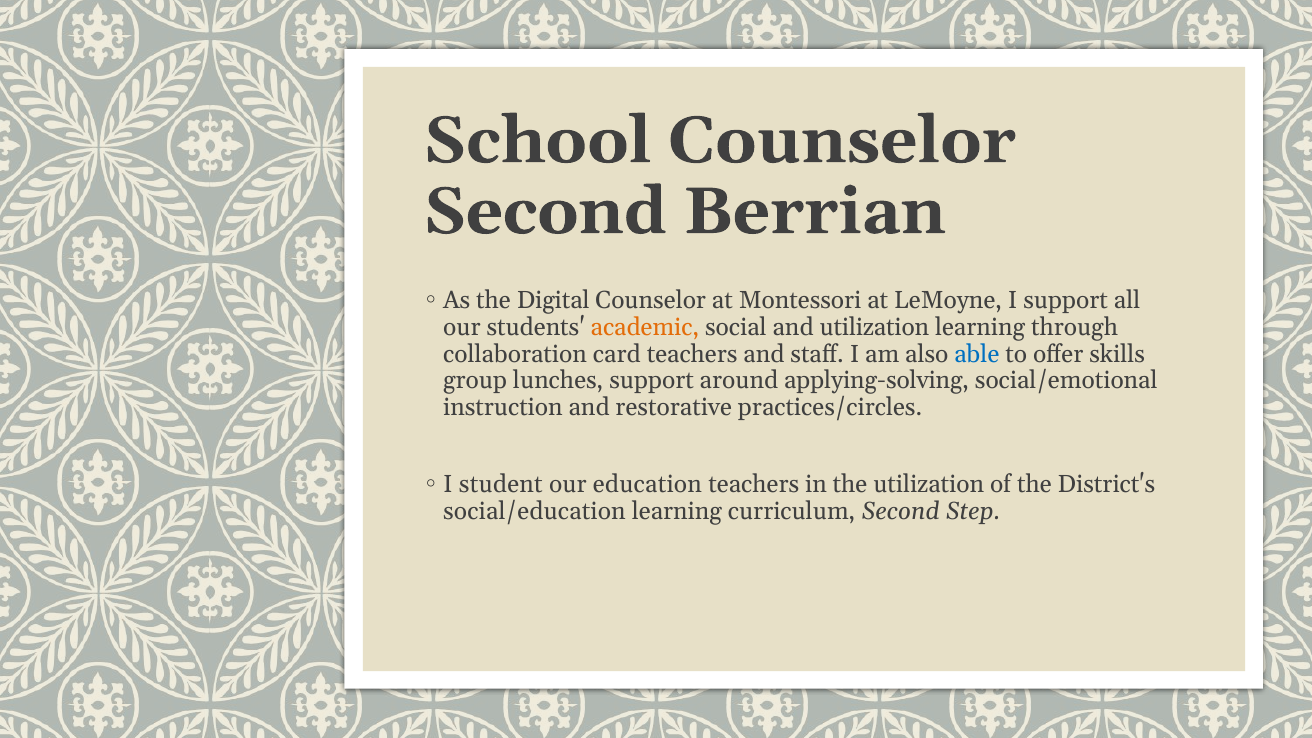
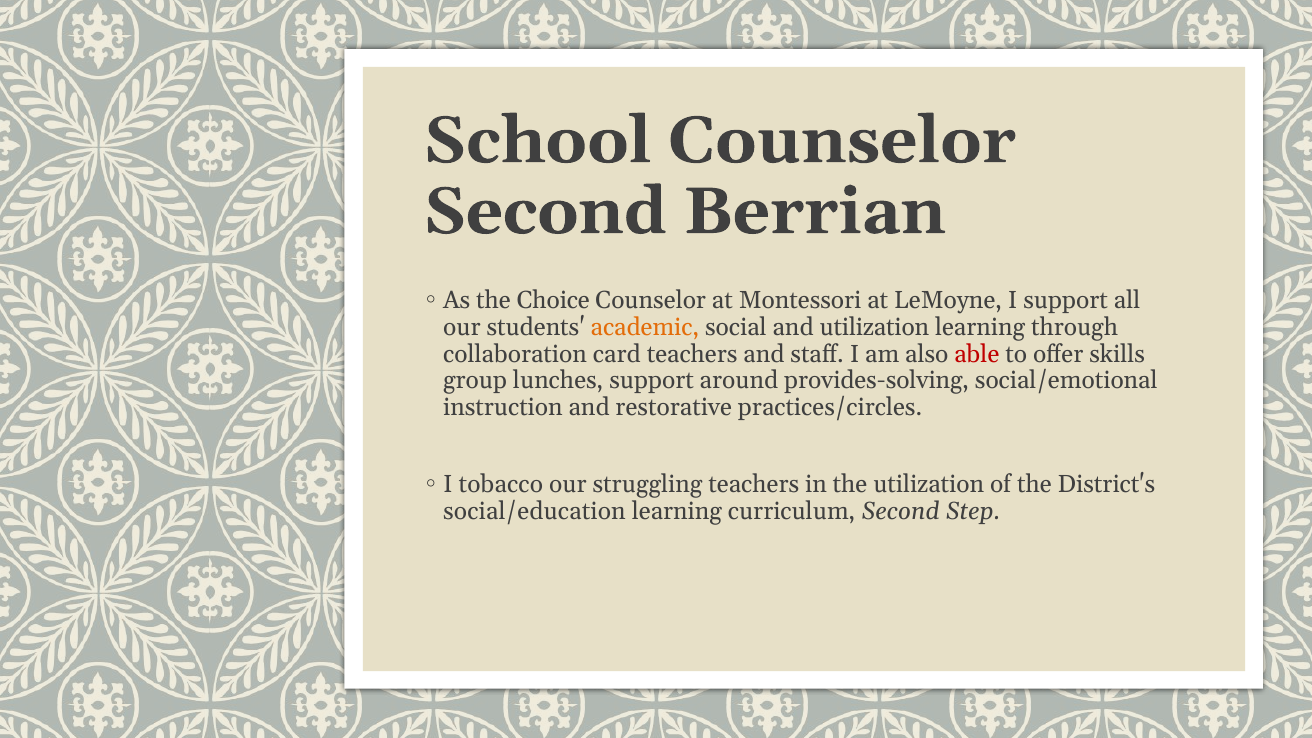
Digital: Digital -> Choice
able colour: blue -> red
applying-solving: applying-solving -> provides-solving
student: student -> tobacco
education: education -> struggling
